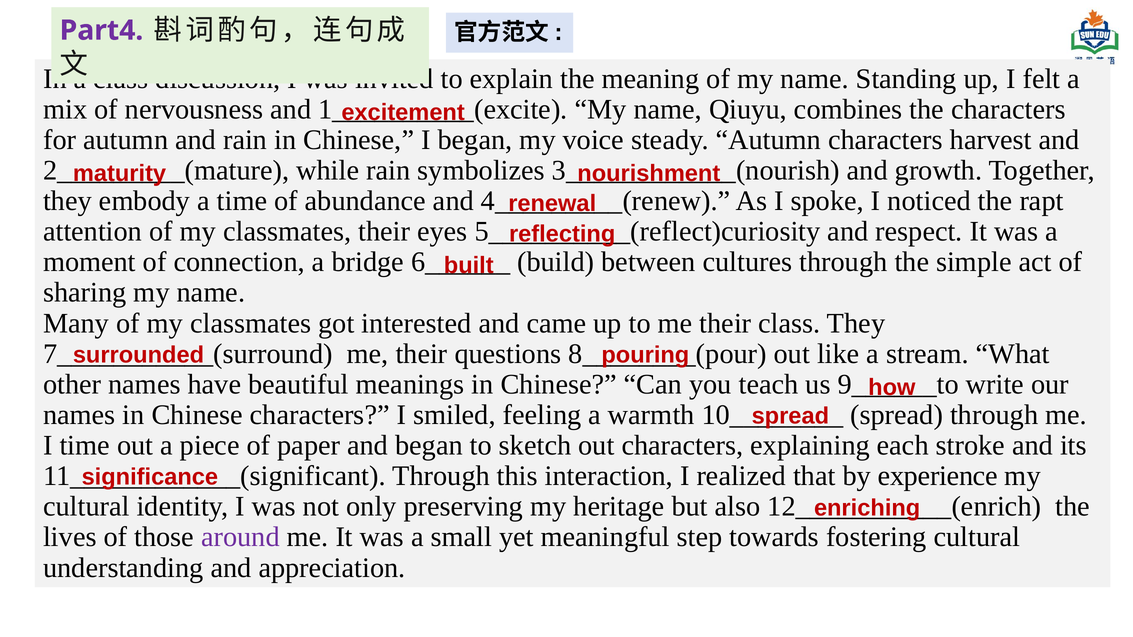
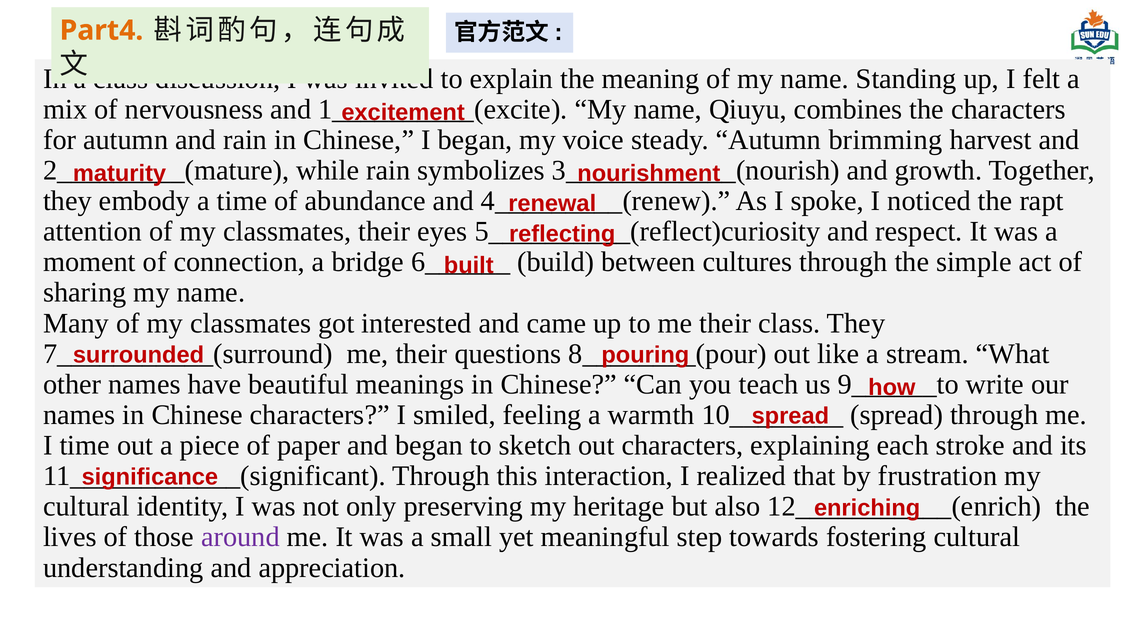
Part4 colour: purple -> orange
Autumn characters: characters -> brimming
experience: experience -> frustration
